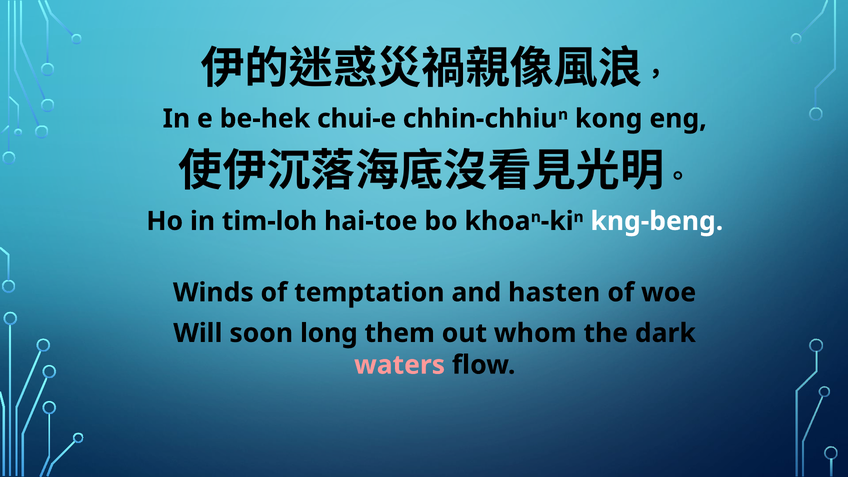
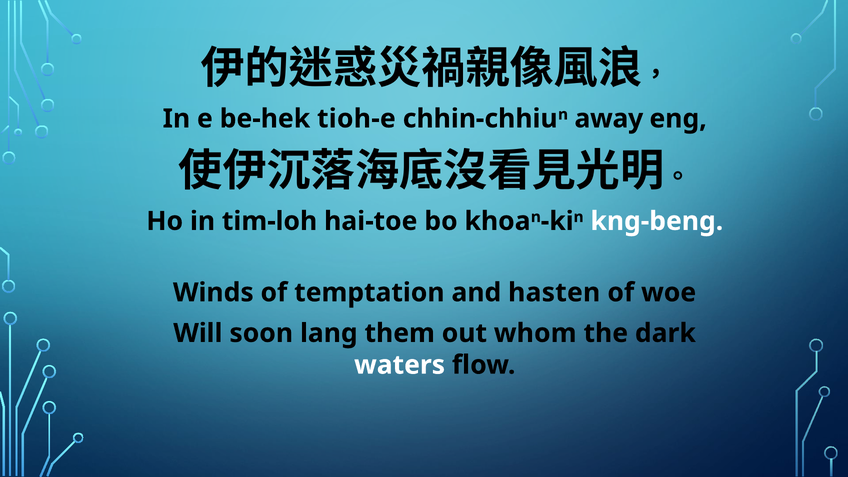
chui-e: chui-e -> tioh-e
kong: kong -> away
long: long -> lang
waters colour: pink -> white
